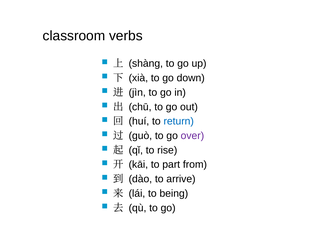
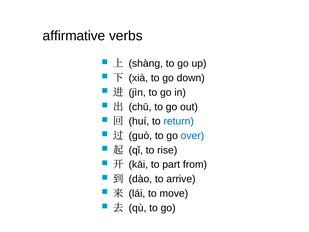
classroom: classroom -> affirmative
over colour: purple -> blue
being: being -> move
